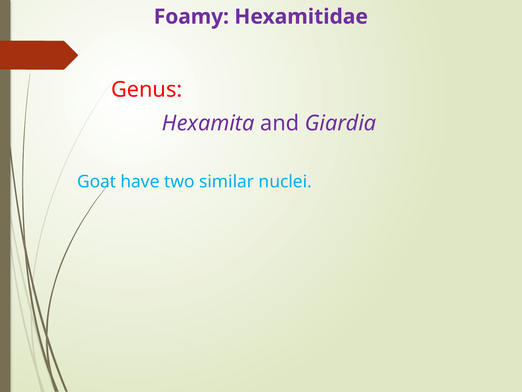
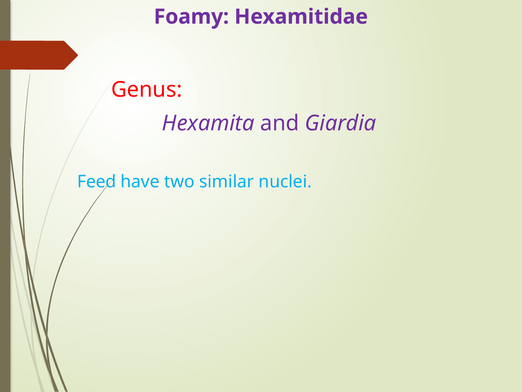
Goat: Goat -> Feed
